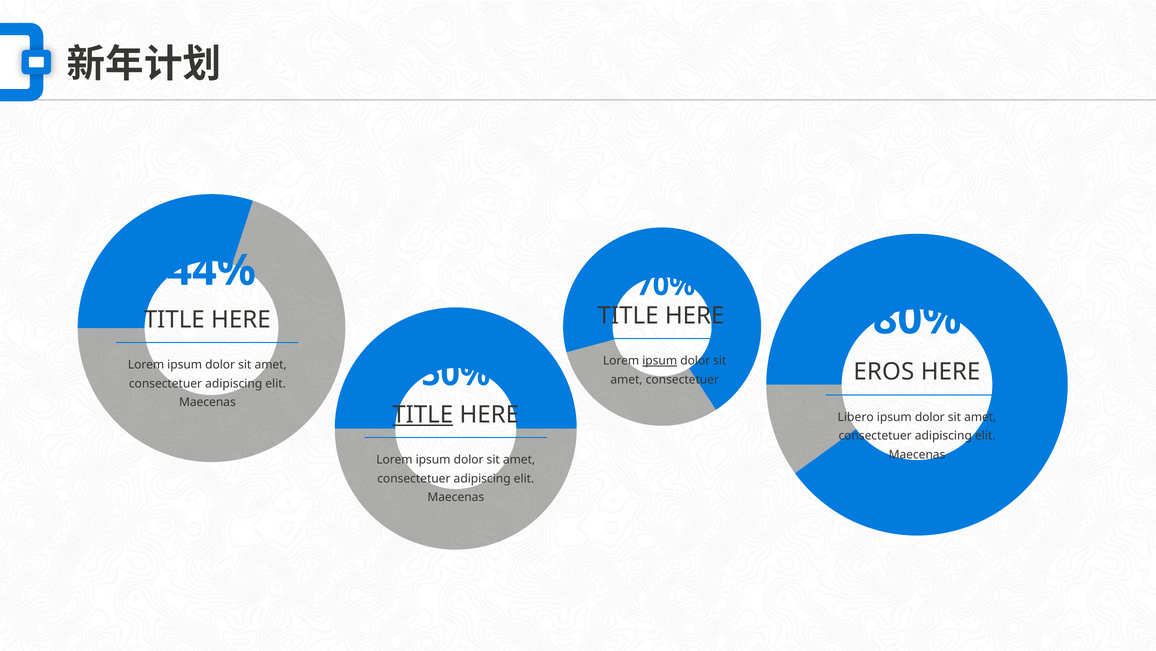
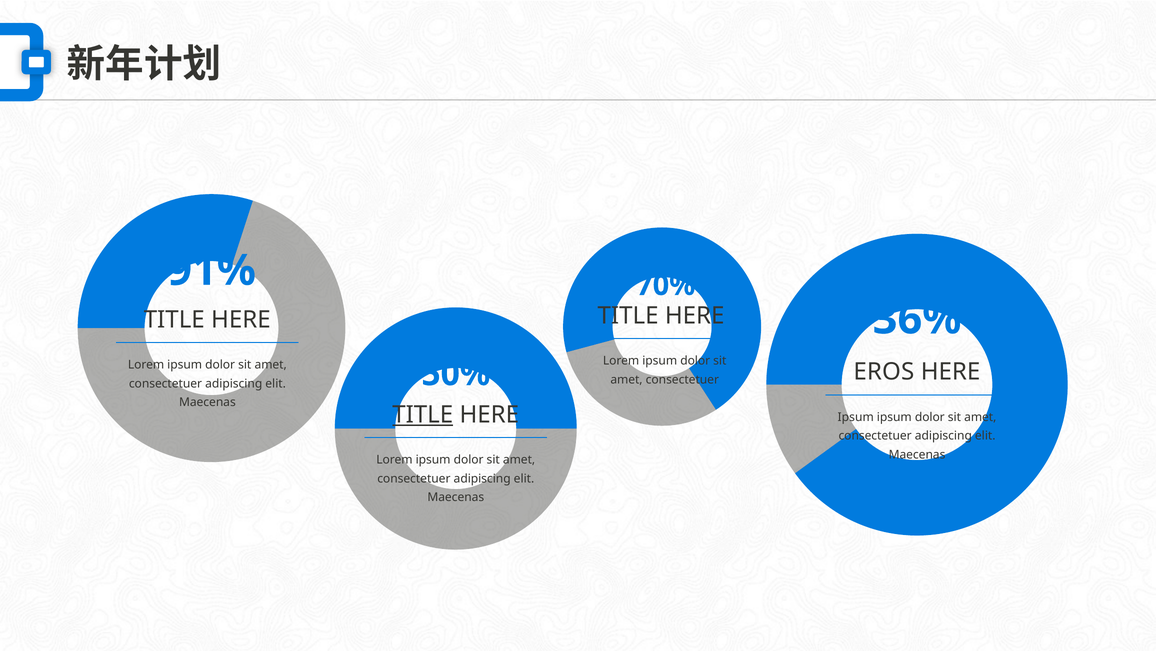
44%: 44% -> 91%
80%: 80% -> 36%
ipsum at (660, 360) underline: present -> none
Libero at (856, 417): Libero -> Ipsum
